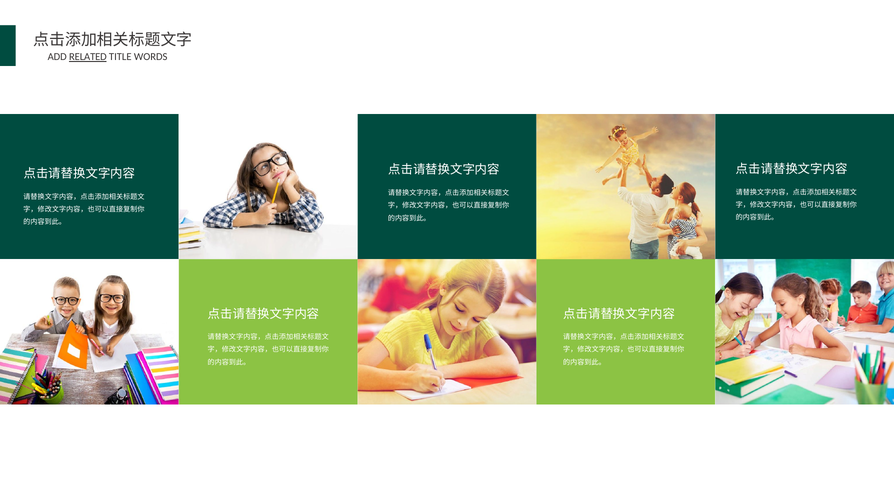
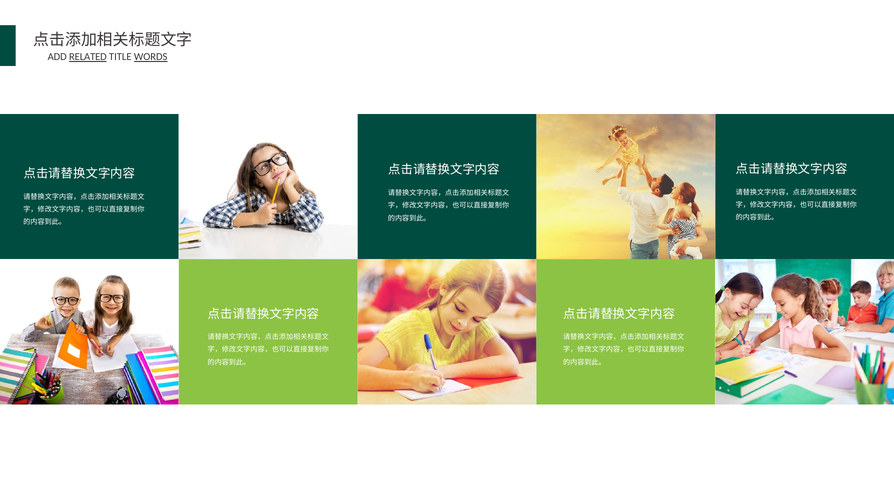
WORDS underline: none -> present
